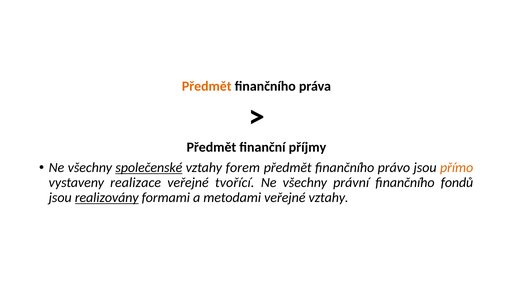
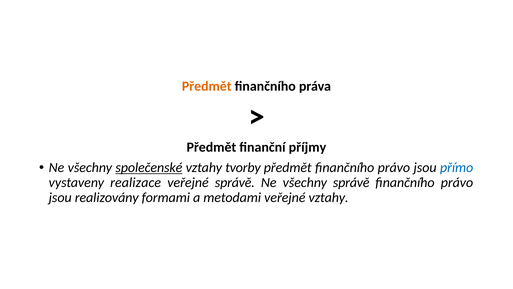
forem: forem -> tvorby
přímo colour: orange -> blue
veřejné tvořící: tvořící -> správě
všechny právní: právní -> správě
fondů at (457, 182): fondů -> právo
realizovány underline: present -> none
